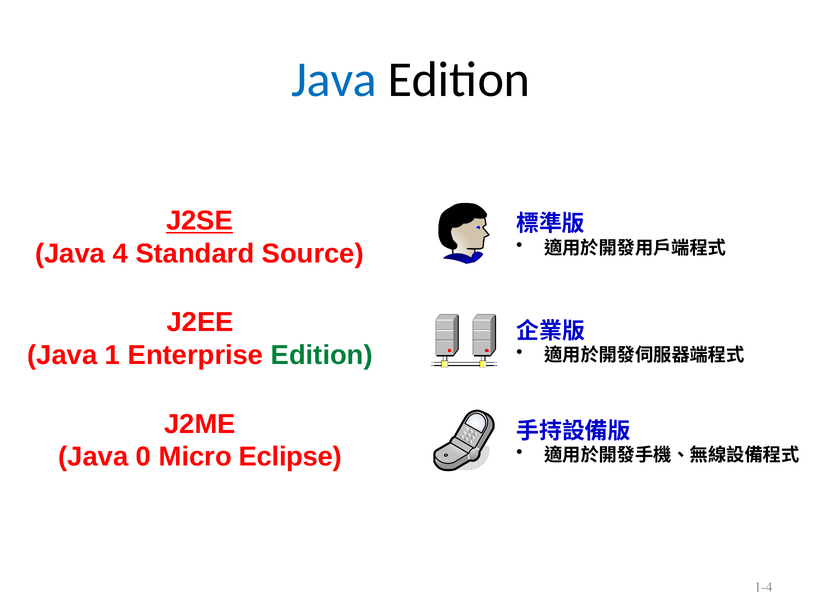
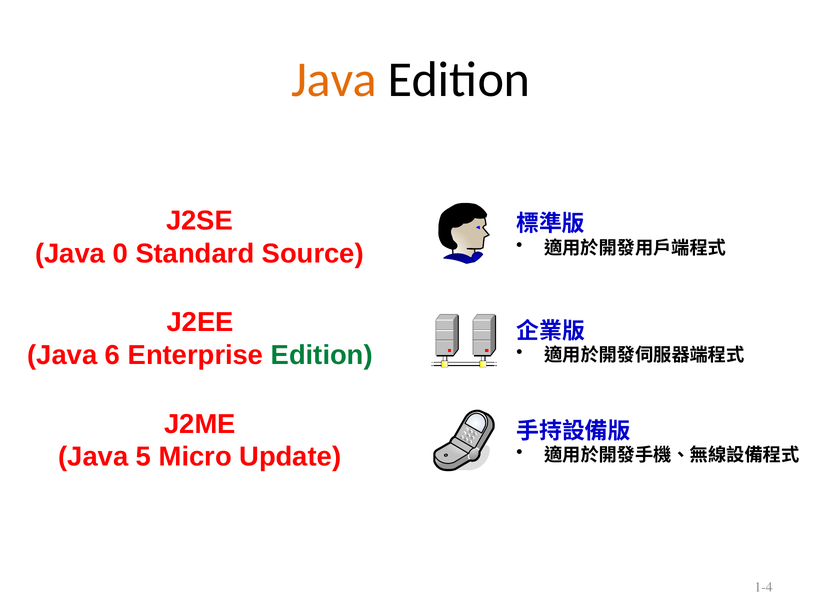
Java at (334, 80) colour: blue -> orange
J2SE underline: present -> none
4: 4 -> 0
1: 1 -> 6
0: 0 -> 5
Eclipse: Eclipse -> Update
